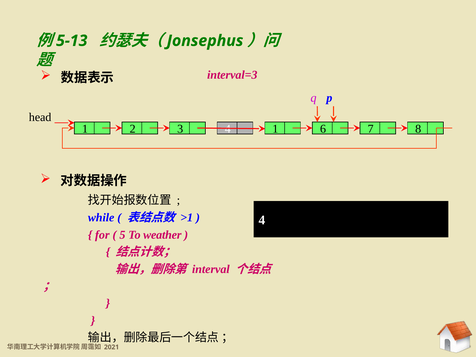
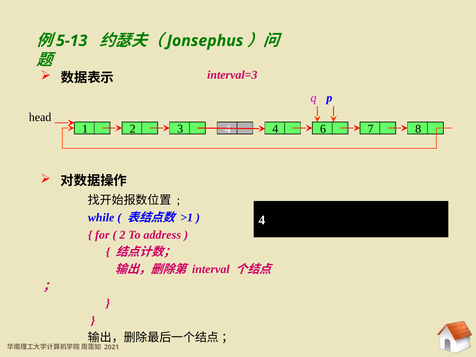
4 1: 1 -> 4
5 at (122, 235): 5 -> 2
weather: weather -> address
